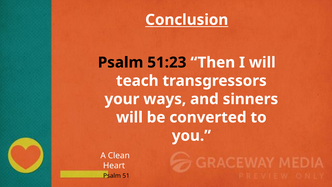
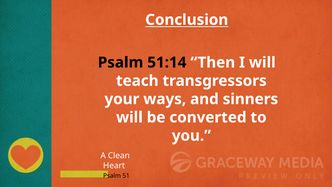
51:23: 51:23 -> 51:14
